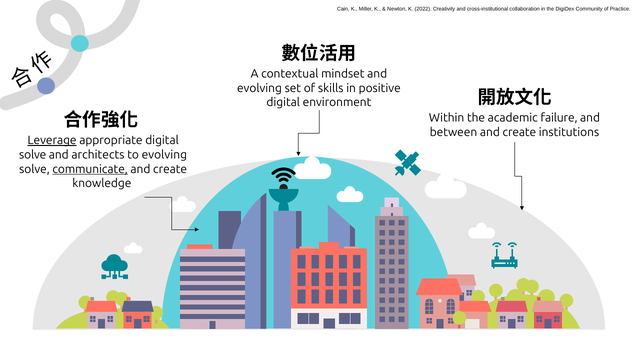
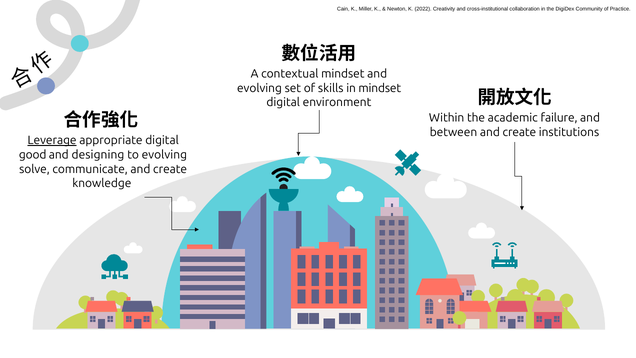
in positive: positive -> mindset
solve at (33, 155): solve -> good
architects: architects -> designing
communicate underline: present -> none
